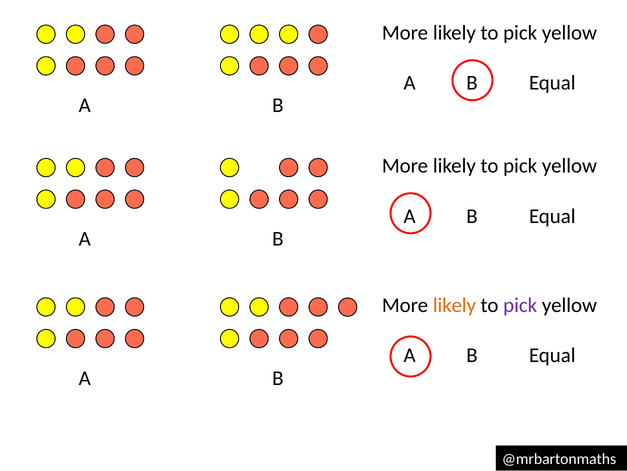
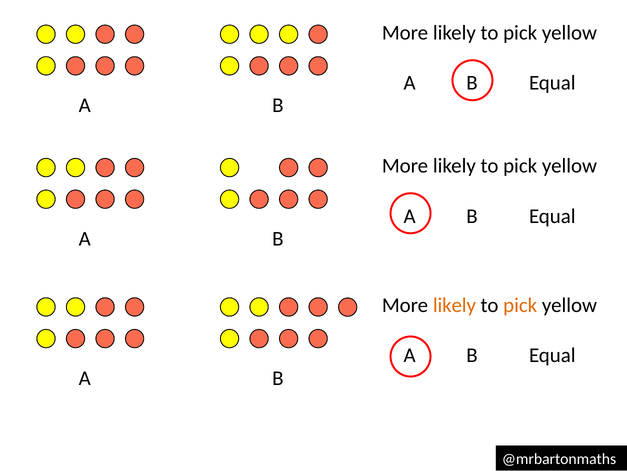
pick at (520, 305) colour: purple -> orange
